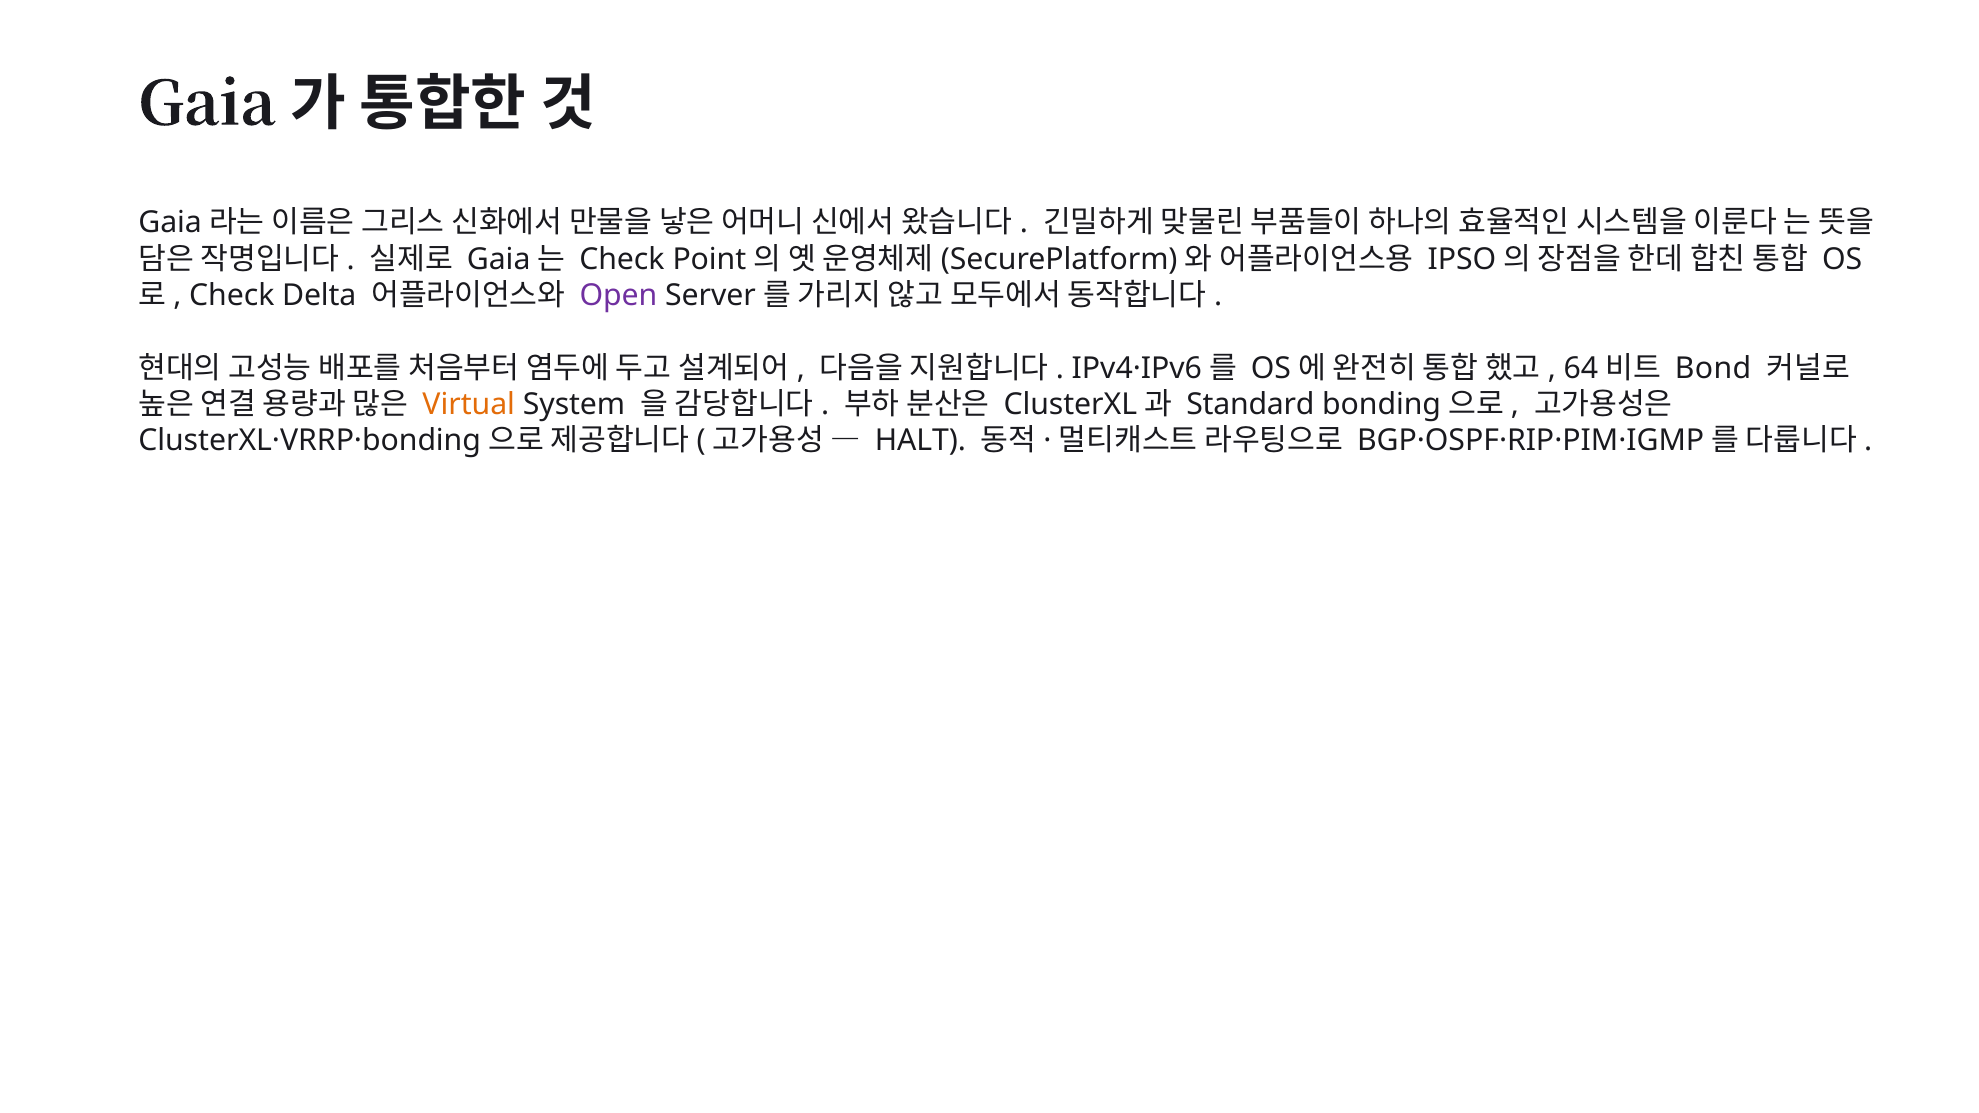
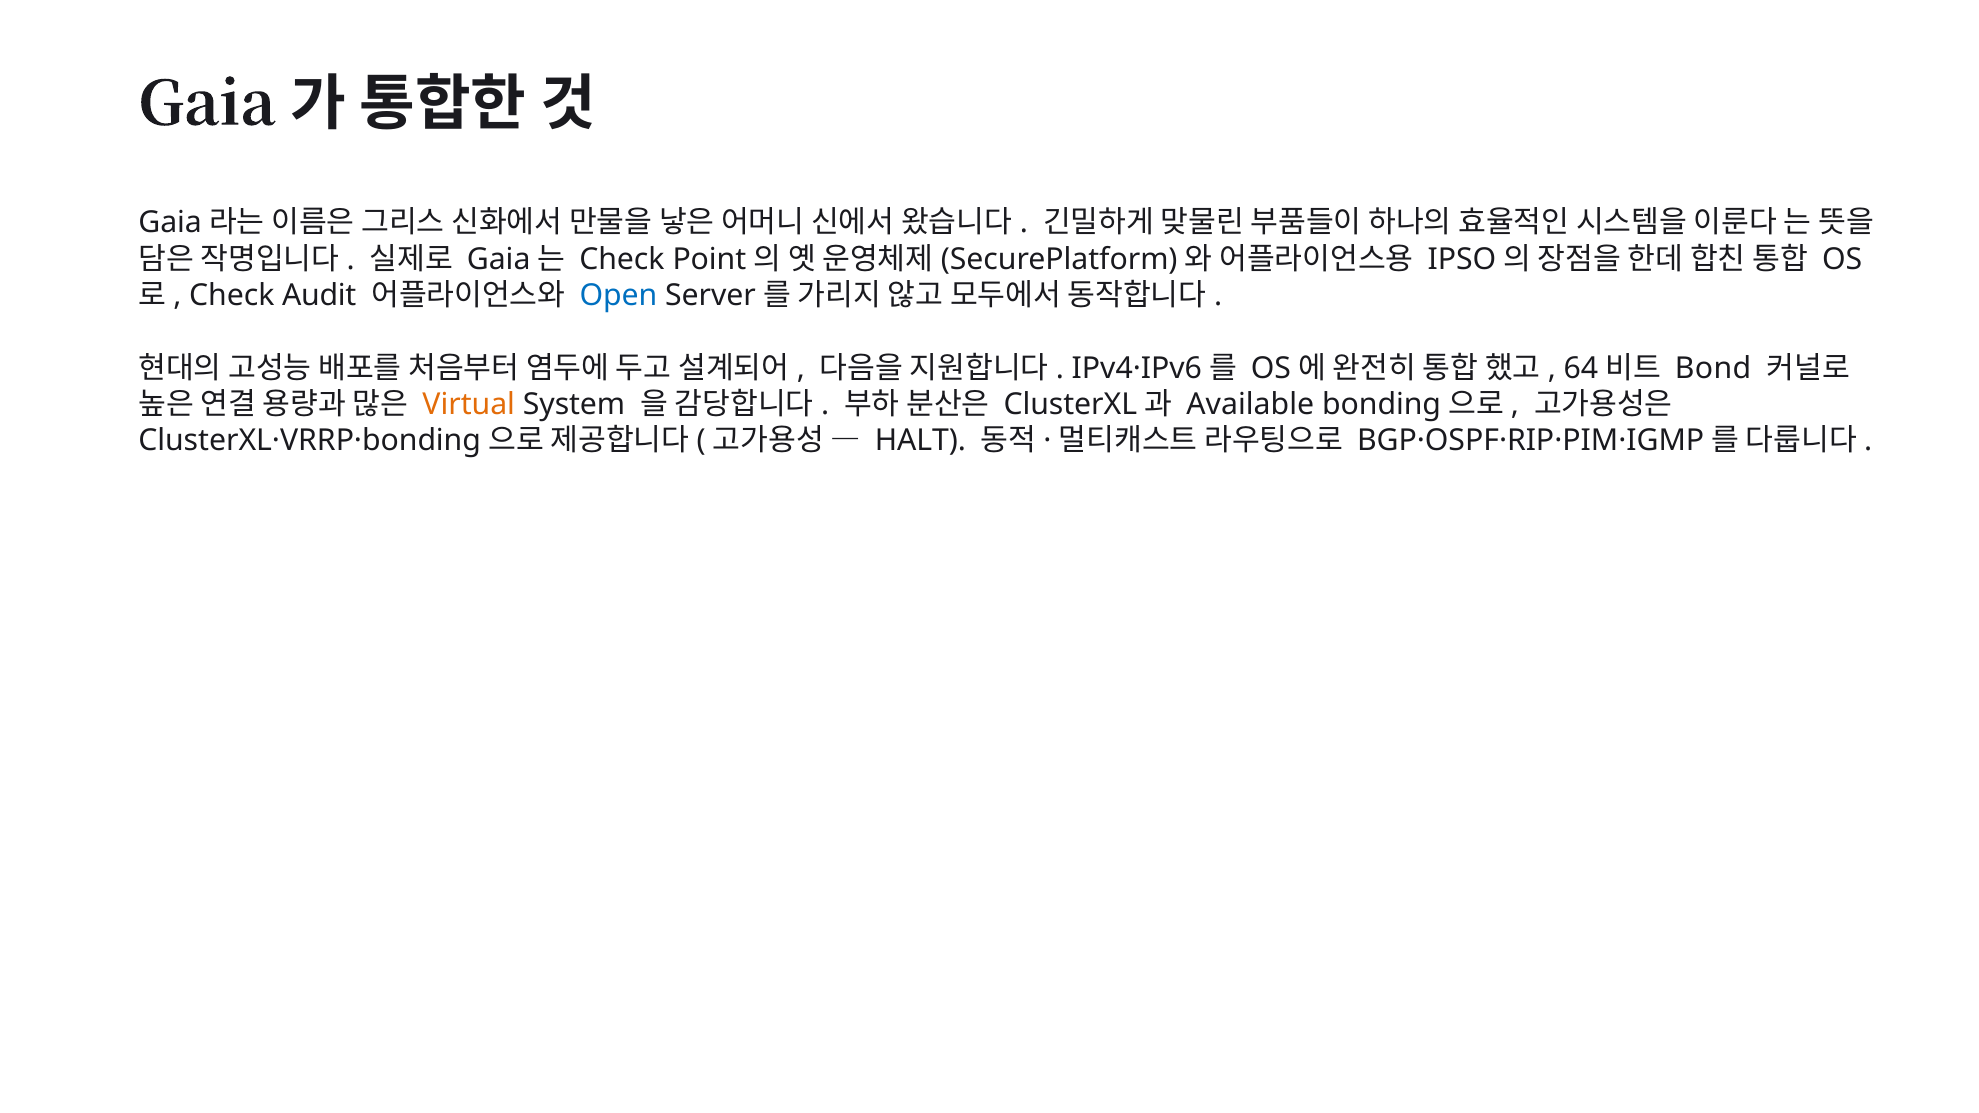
Delta: Delta -> Audit
Open colour: purple -> blue
Standard: Standard -> Available
